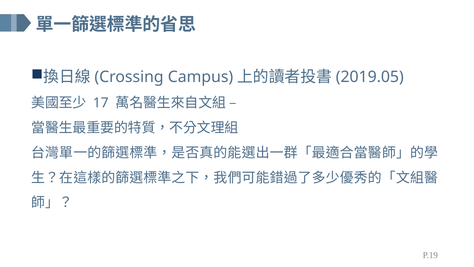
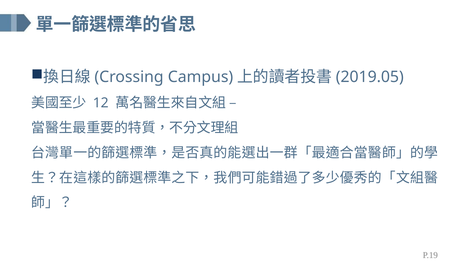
17: 17 -> 12
